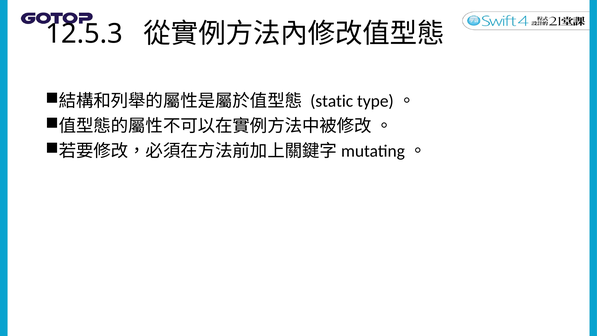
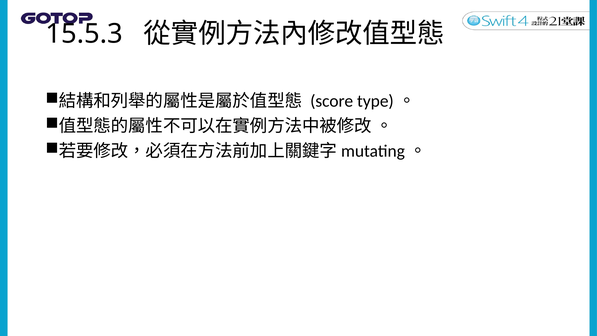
12.5.3: 12.5.3 -> 15.5.3
static: static -> score
